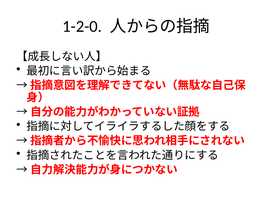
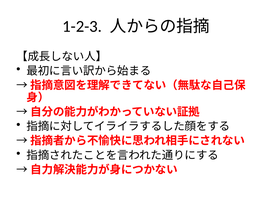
1-2-0: 1-2-0 -> 1-2-3
